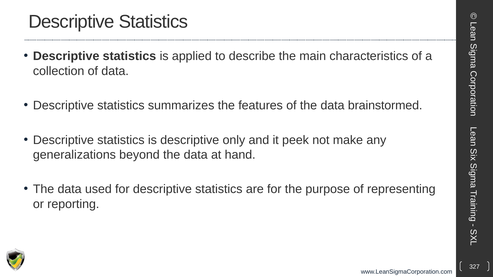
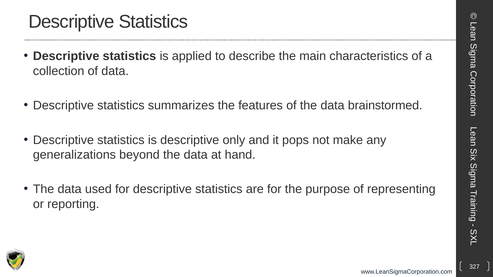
peek: peek -> pops
